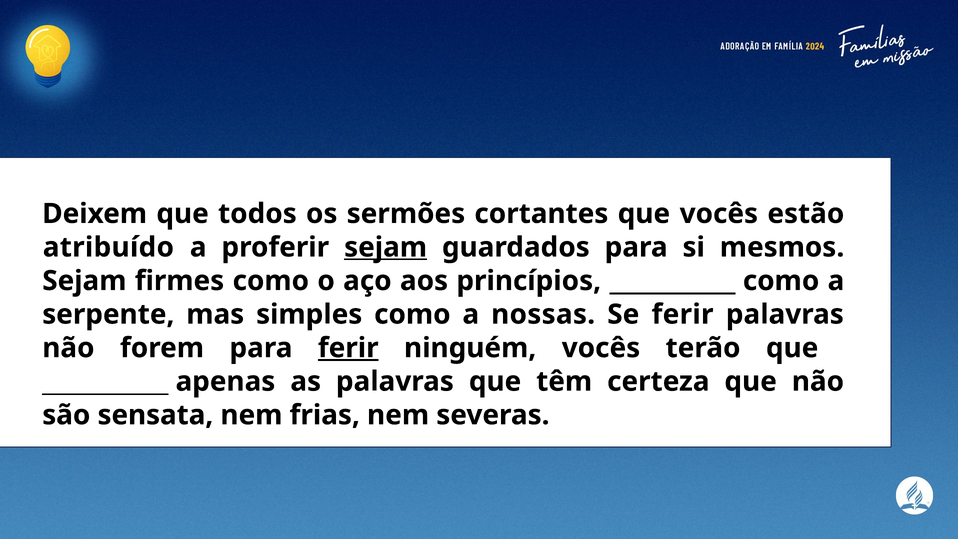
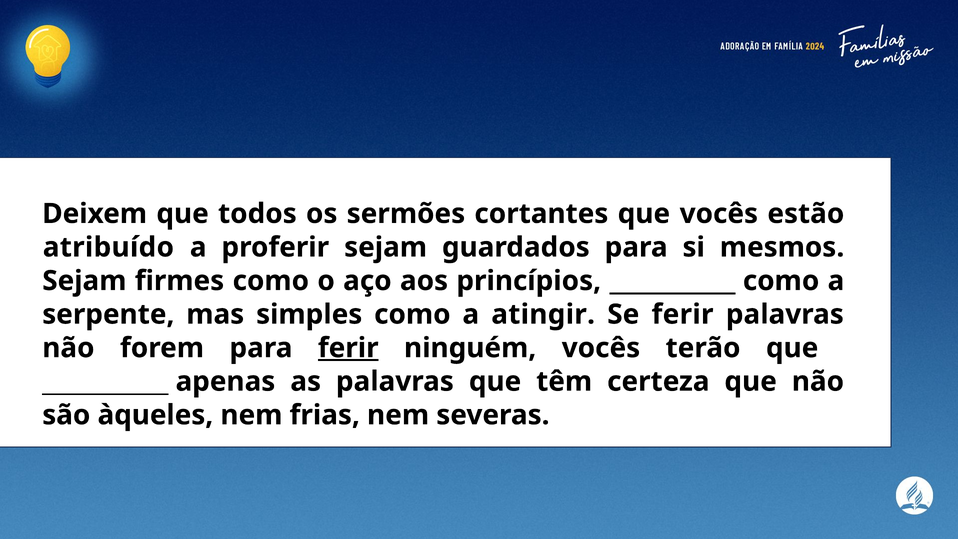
sejam at (386, 247) underline: present -> none
nossas: nossas -> atingir
sensata: sensata -> àqueles
